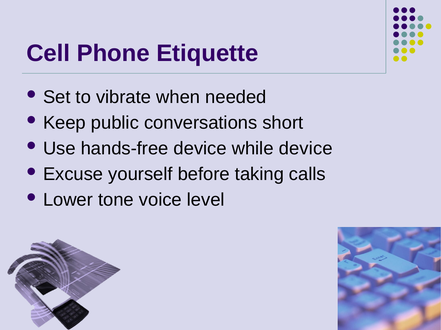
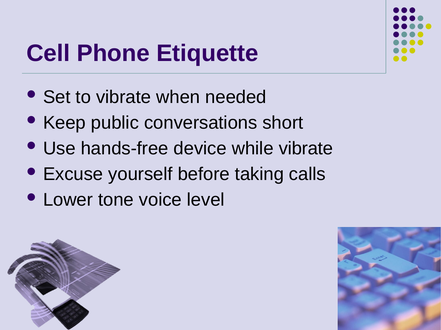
while device: device -> vibrate
